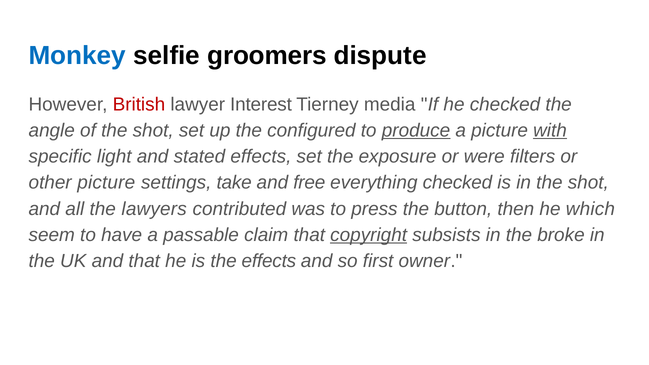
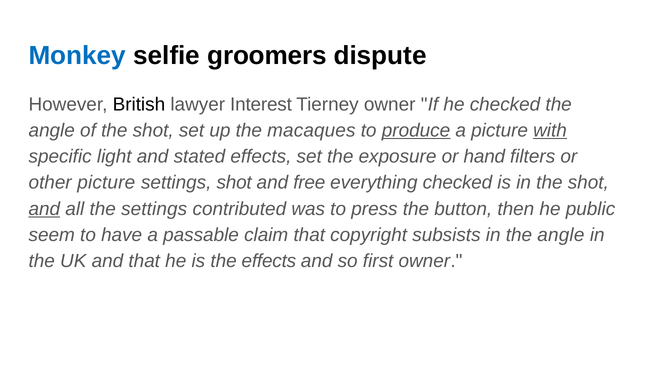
British colour: red -> black
Tierney media: media -> owner
configured: configured -> macaques
were: were -> hand
settings take: take -> shot
and at (44, 209) underline: none -> present
the lawyers: lawyers -> settings
which: which -> public
copyright underline: present -> none
in the broke: broke -> angle
